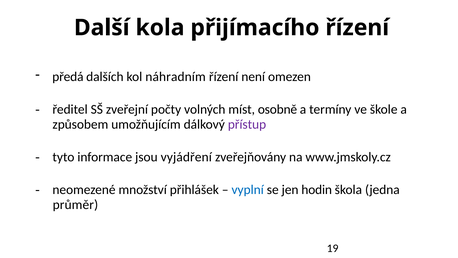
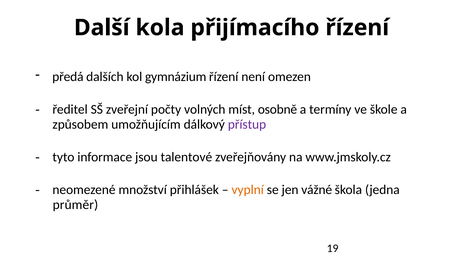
náhradním: náhradním -> gymnázium
vyjádření: vyjádření -> talentové
vyplní colour: blue -> orange
hodin: hodin -> vážné
